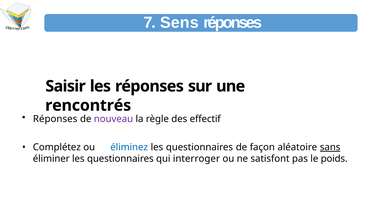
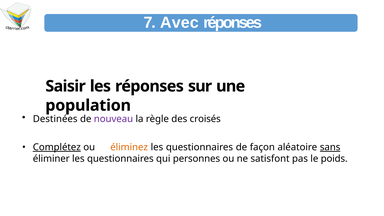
Sens: Sens -> Avec
rencontrés: rencontrés -> population
Réponses at (55, 119): Réponses -> Destinées
effectif: effectif -> croisés
Complétez underline: none -> present
éliminez colour: blue -> orange
interroger: interroger -> personnes
